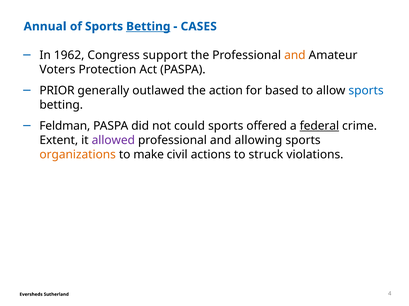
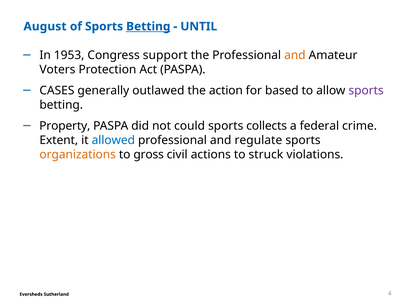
Annual: Annual -> August
CASES: CASES -> UNTIL
1962: 1962 -> 1953
PRIOR: PRIOR -> CASES
sports at (366, 91) colour: blue -> purple
Feldman: Feldman -> Property
offered: offered -> collects
federal underline: present -> none
allowed colour: purple -> blue
allowing: allowing -> regulate
make: make -> gross
